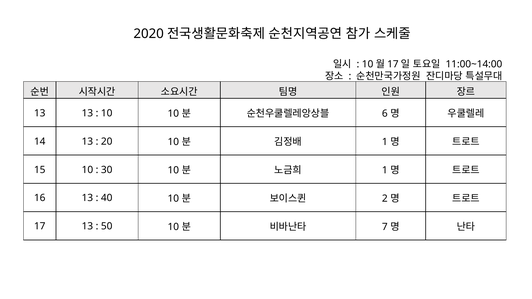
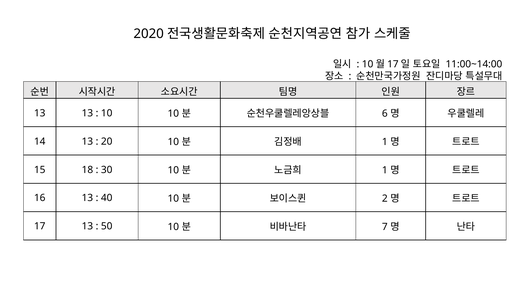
15 10: 10 -> 18
